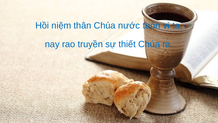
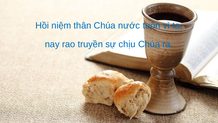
thiết: thiết -> chịu
